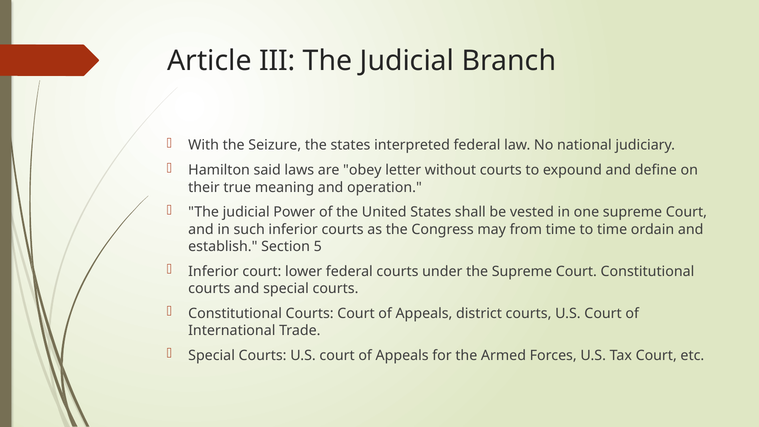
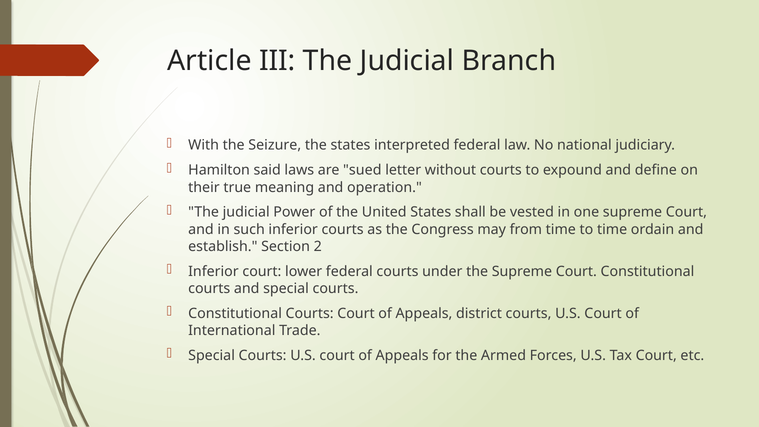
obey: obey -> sued
5: 5 -> 2
